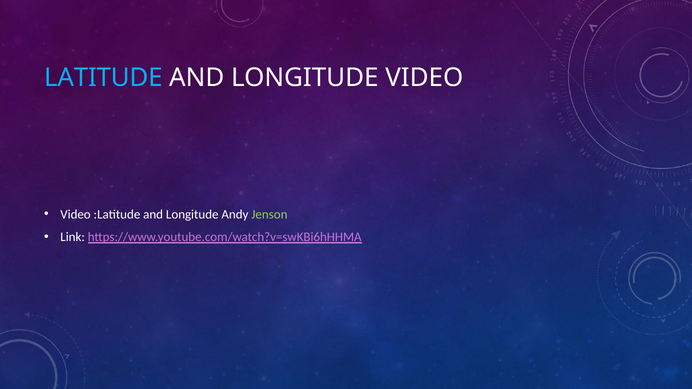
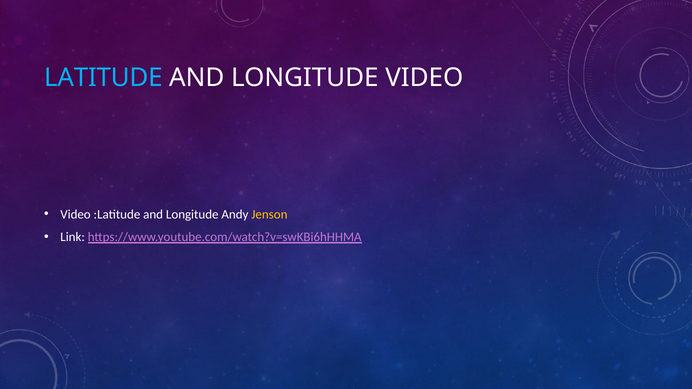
Jenson colour: light green -> yellow
